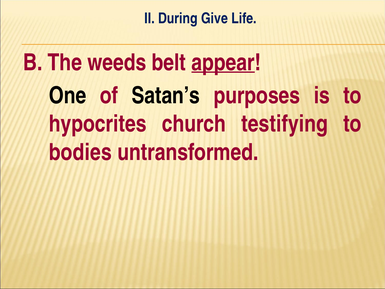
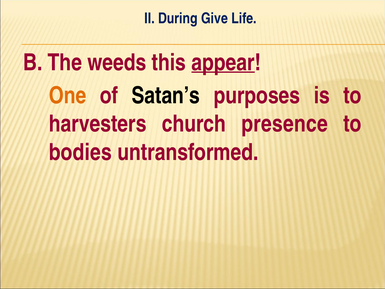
belt: belt -> this
One colour: black -> orange
hypocrites: hypocrites -> harvesters
testifying: testifying -> presence
